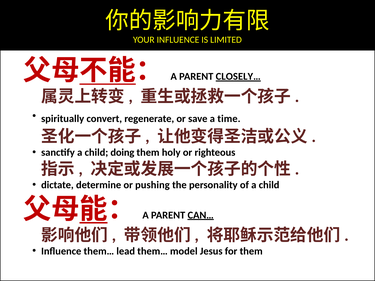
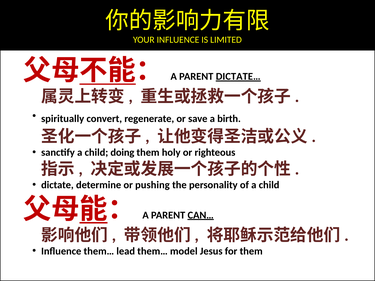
CLOSELY…: CLOSELY… -> DICTATE…
time: time -> birth
